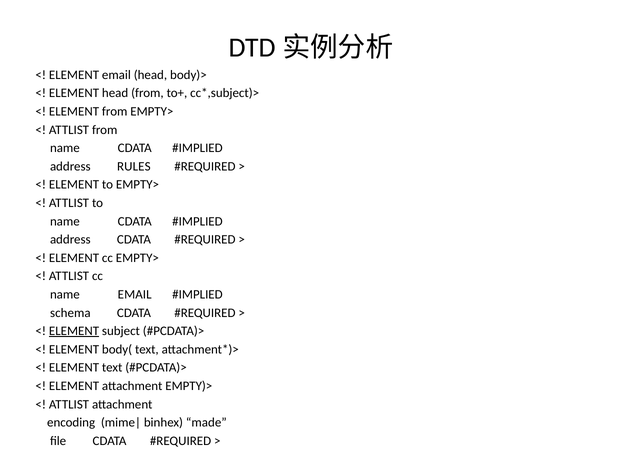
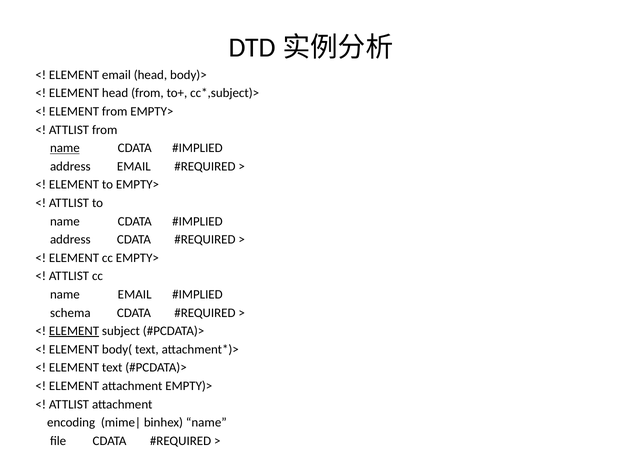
name at (65, 148) underline: none -> present
address RULES: RULES -> EMAIL
binhex made: made -> name
